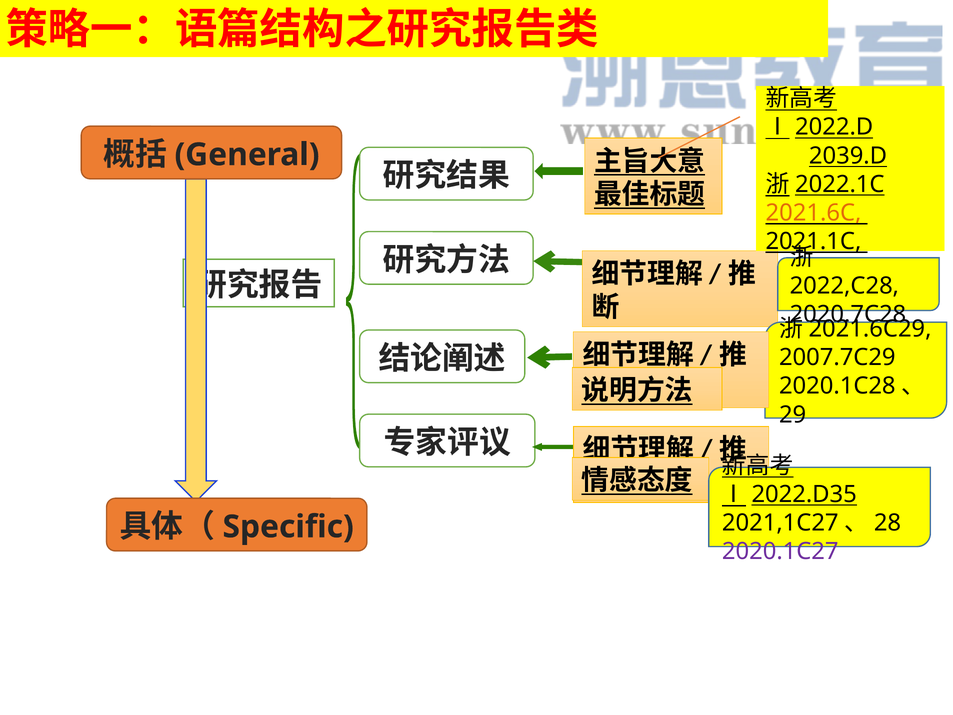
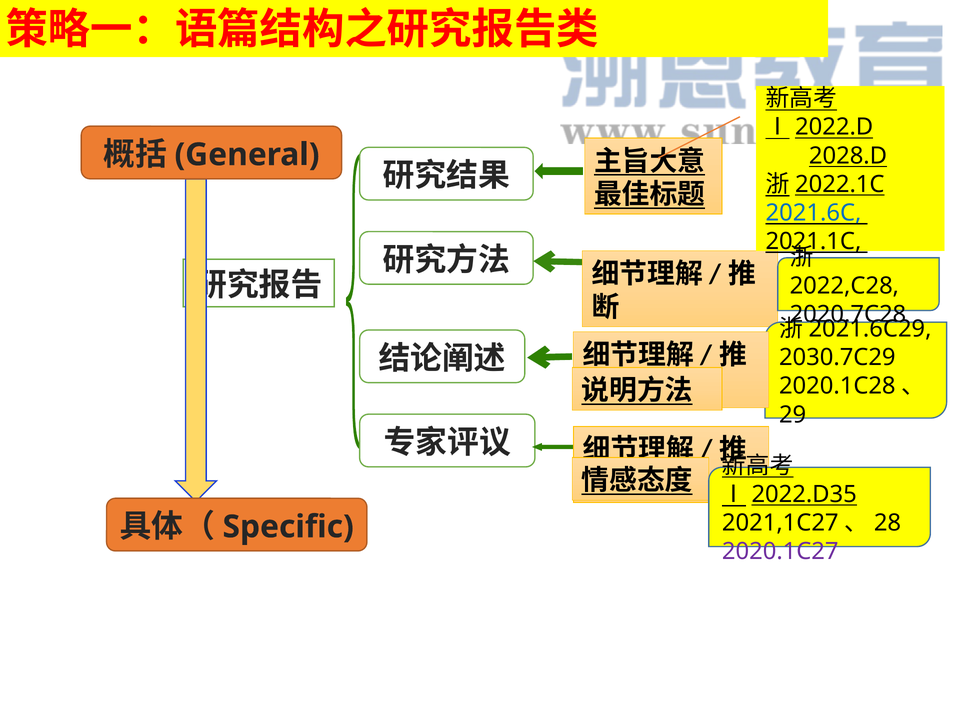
2039.D: 2039.D -> 2028.D
2021.6C colour: orange -> blue
2007.7C29: 2007.7C29 -> 2030.7C29
